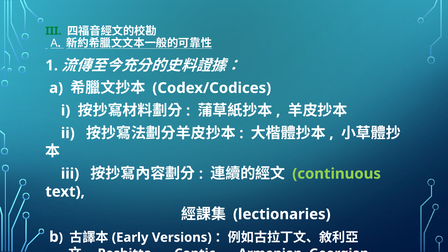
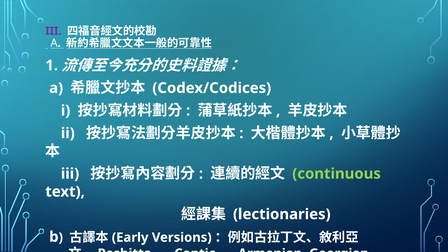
III at (53, 31) colour: green -> purple
